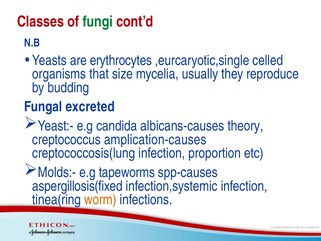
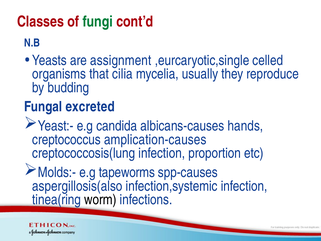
erythrocytes: erythrocytes -> assignment
size: size -> cilia
theory: theory -> hands
aspergillosis(fixed: aspergillosis(fixed -> aspergillosis(also
worm colour: orange -> black
